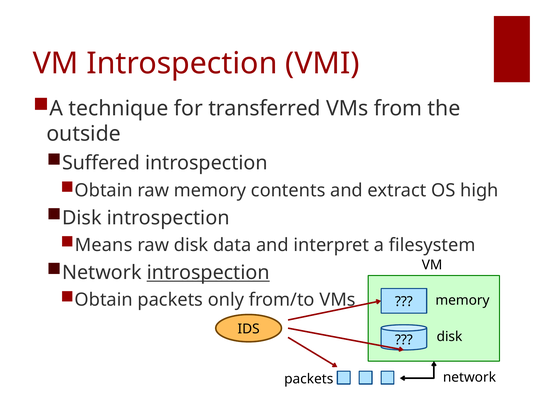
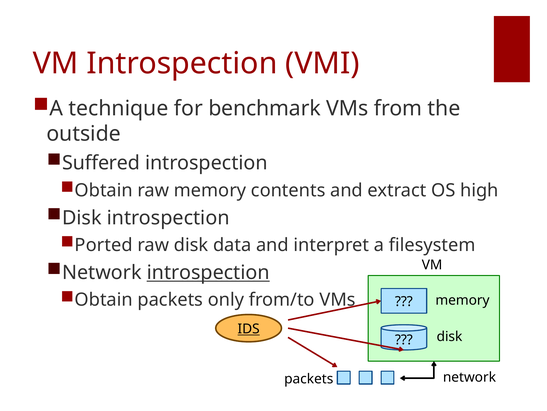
transferred: transferred -> benchmark
Means: Means -> Ported
IDS underline: none -> present
